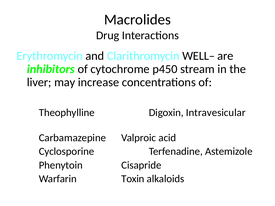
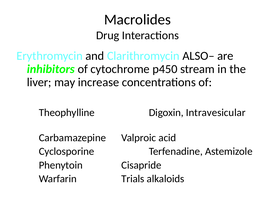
WELL–: WELL– -> ALSO–
Toxin: Toxin -> Trials
